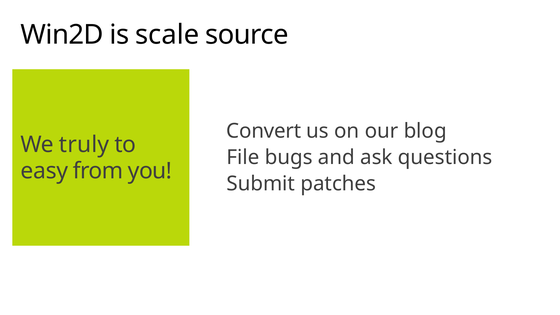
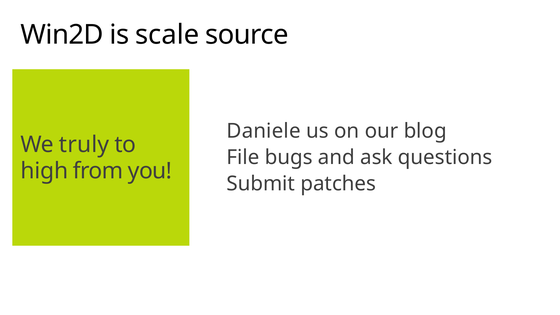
Convert: Convert -> Daniele
easy: easy -> high
